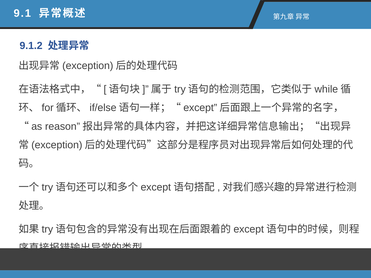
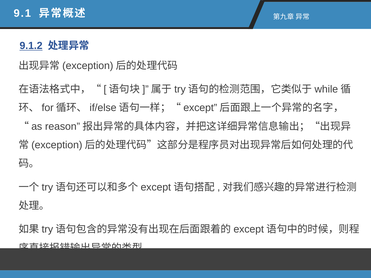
9.1.2 underline: none -> present
